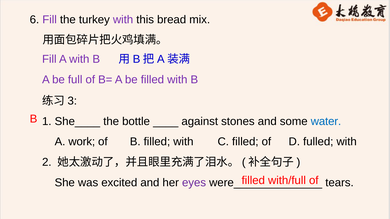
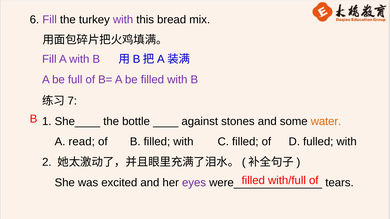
3: 3 -> 7
water colour: blue -> orange
work: work -> read
